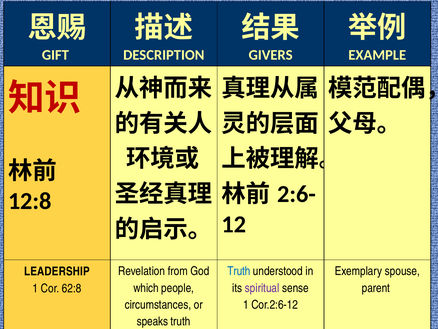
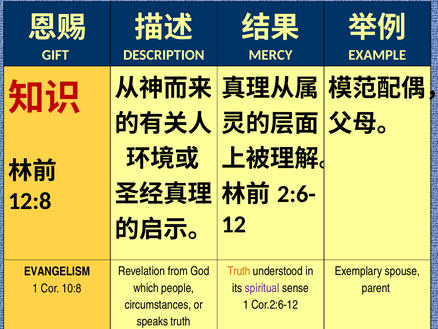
GIVERS: GIVERS -> MERCY
Truth at (239, 271) colour: blue -> orange
LEADERSHIP: LEADERSHIP -> EVANGELISM
62:8: 62:8 -> 10:8
